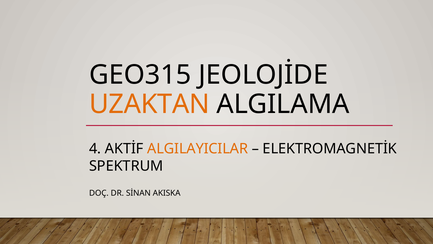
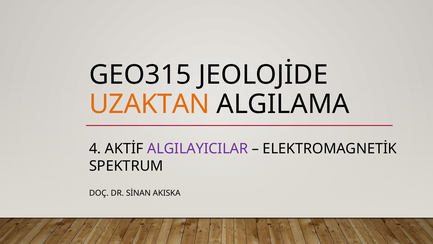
ALGILAYICILAR colour: orange -> purple
